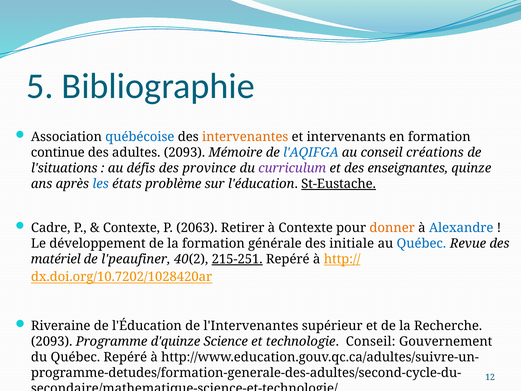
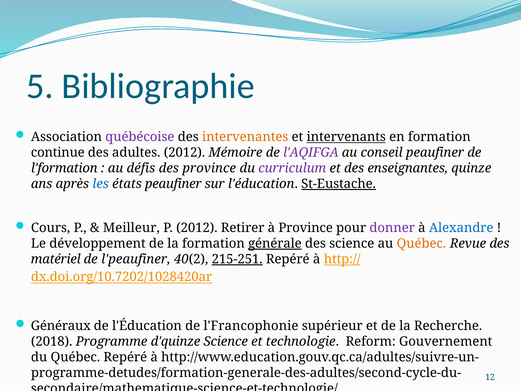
québécoise colour: blue -> purple
intervenants underline: none -> present
adultes 2093: 2093 -> 2012
l'AQIFGA colour: blue -> purple
conseil créations: créations -> peaufiner
l'situations: l'situations -> l'formation
états problème: problème -> peaufiner
Cadre: Cadre -> Cours
Contexte at (131, 228): Contexte -> Meilleur
P 2063: 2063 -> 2012
à Contexte: Contexte -> Province
donner colour: orange -> purple
générale underline: none -> present
des initiale: initiale -> science
Québec at (421, 243) colour: blue -> orange
Riveraine: Riveraine -> Généraux
l'Intervenantes: l'Intervenantes -> l'Francophonie
2093 at (52, 341): 2093 -> 2018
technologie Conseil: Conseil -> Reform
